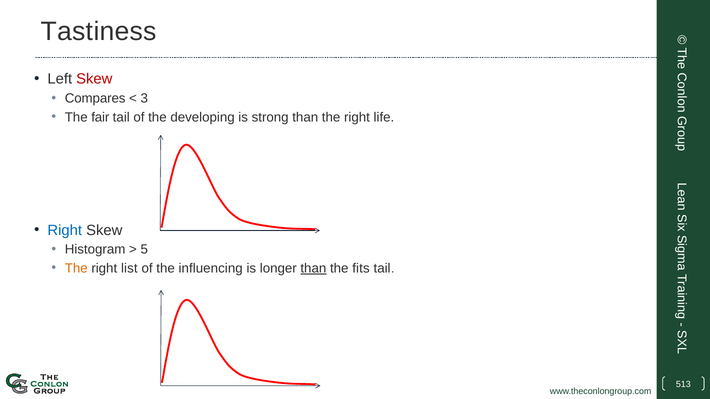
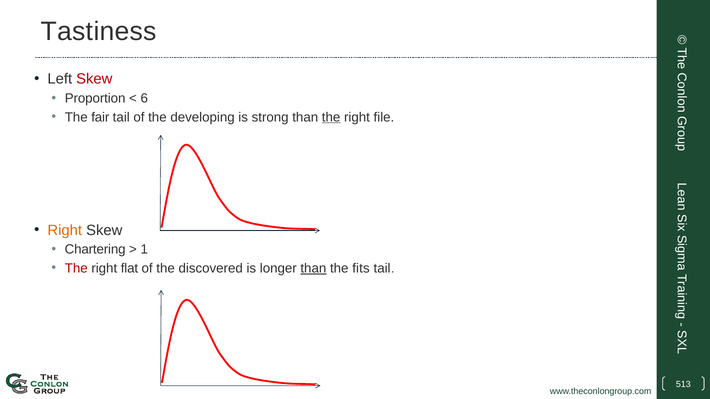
Compares: Compares -> Proportion
3: 3 -> 6
the at (331, 117) underline: none -> present
life: life -> file
Right at (65, 230) colour: blue -> orange
Histogram: Histogram -> Chartering
5: 5 -> 1
The at (76, 268) colour: orange -> red
list: list -> flat
influencing: influencing -> discovered
